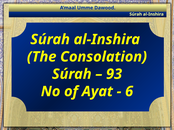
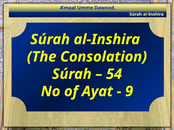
93: 93 -> 54
6: 6 -> 9
